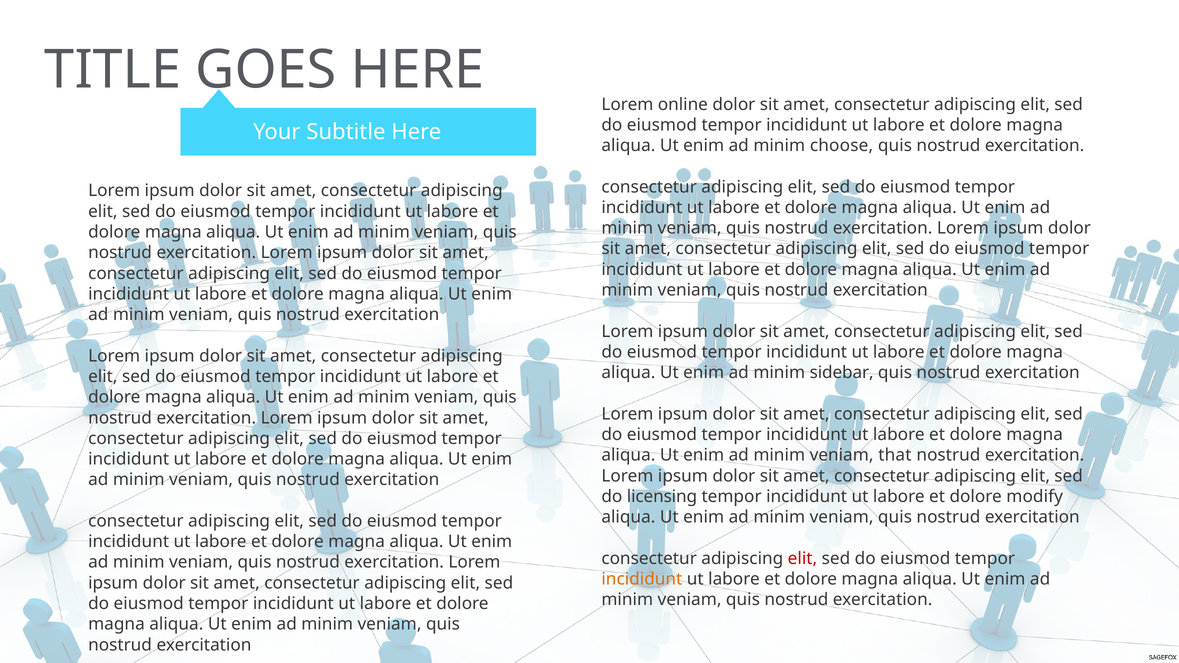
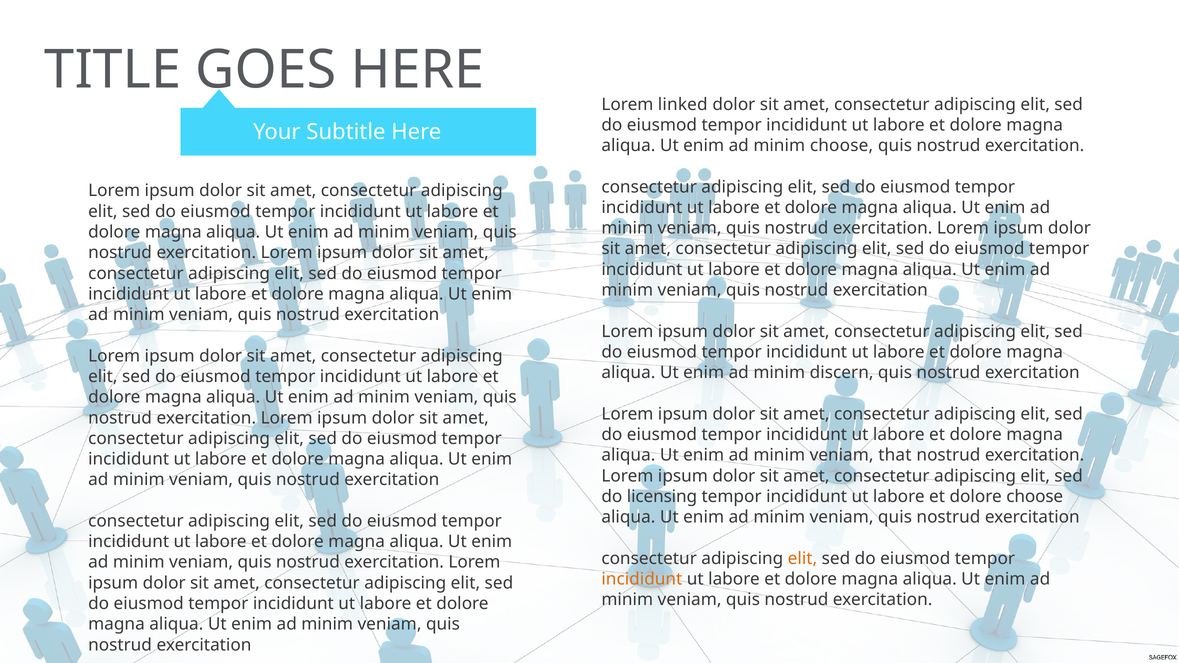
online: online -> linked
sidebar: sidebar -> discern
dolore modify: modify -> choose
elit at (802, 559) colour: red -> orange
